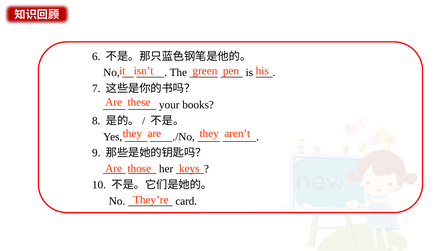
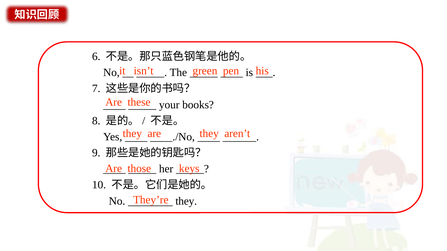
card at (186, 201): card -> they
